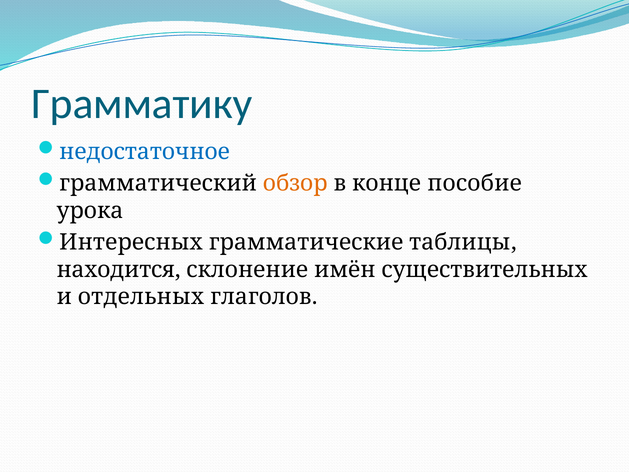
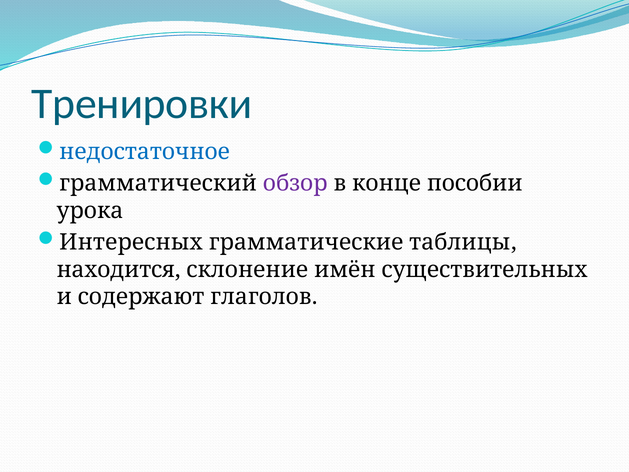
Грамматику: Грамматику -> Тренировки
обзор colour: orange -> purple
пособие: пособие -> пособии
отдельных: отдельных -> содержают
